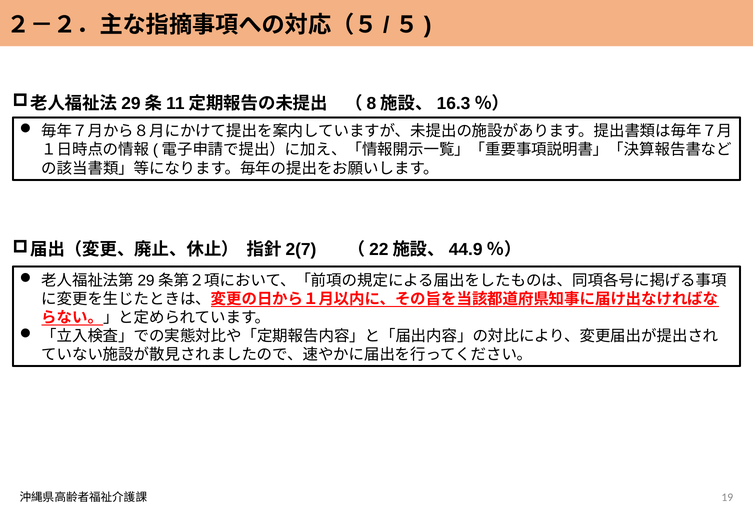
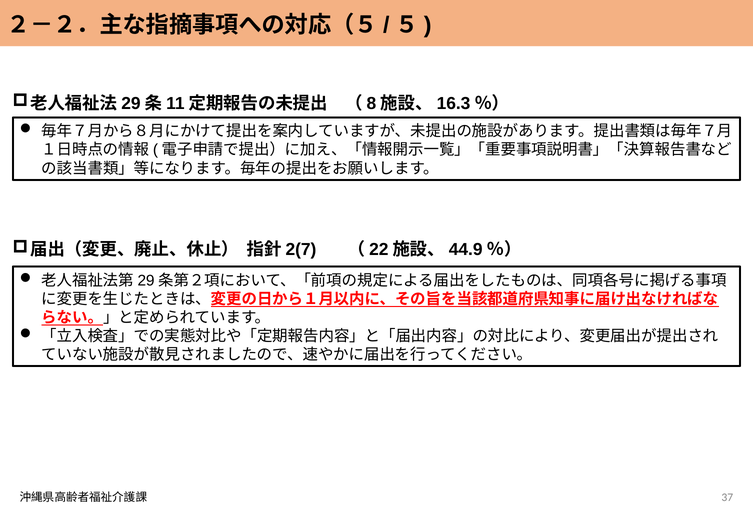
19: 19 -> 37
